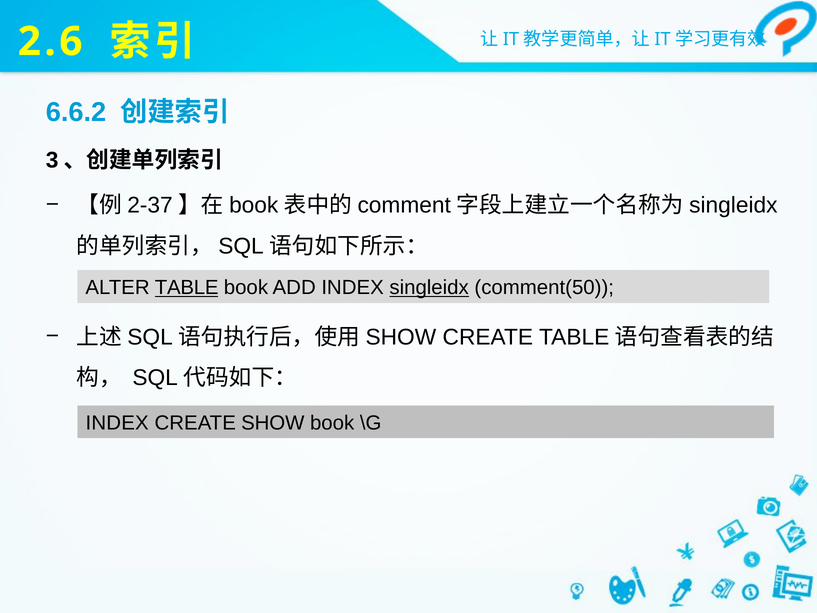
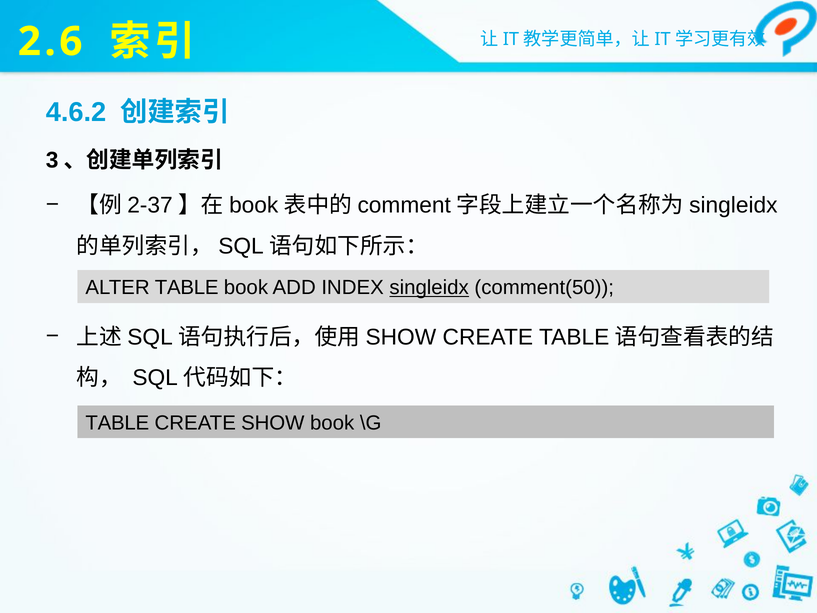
6.6.2: 6.6.2 -> 4.6.2
TABLE at (187, 288) underline: present -> none
INDEX at (117, 423): INDEX -> TABLE
